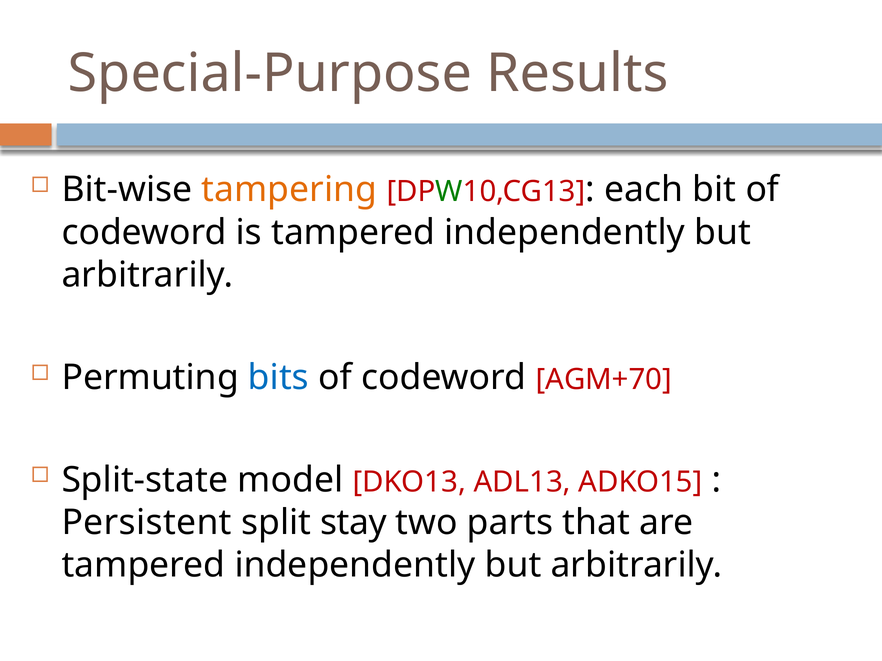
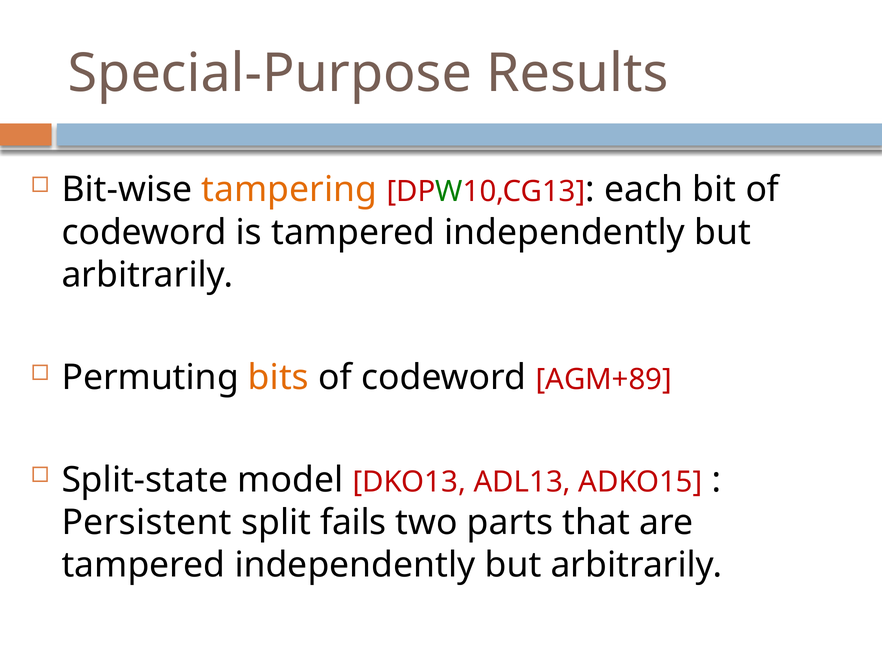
bits colour: blue -> orange
AGM+70: AGM+70 -> AGM+89
stay: stay -> fails
